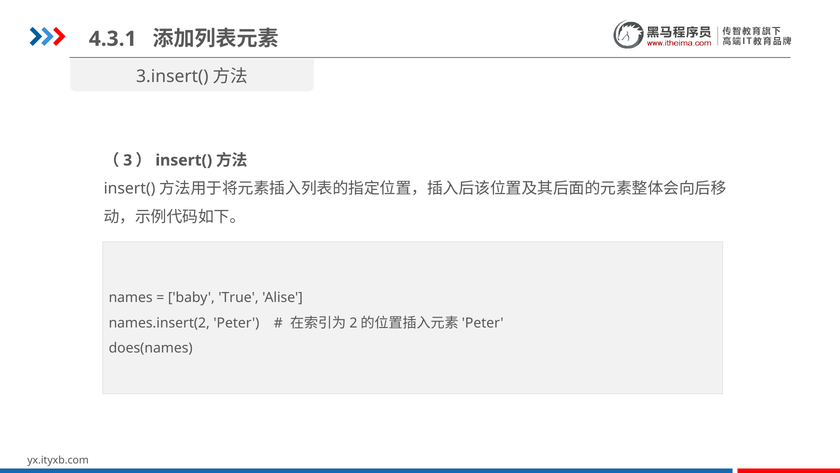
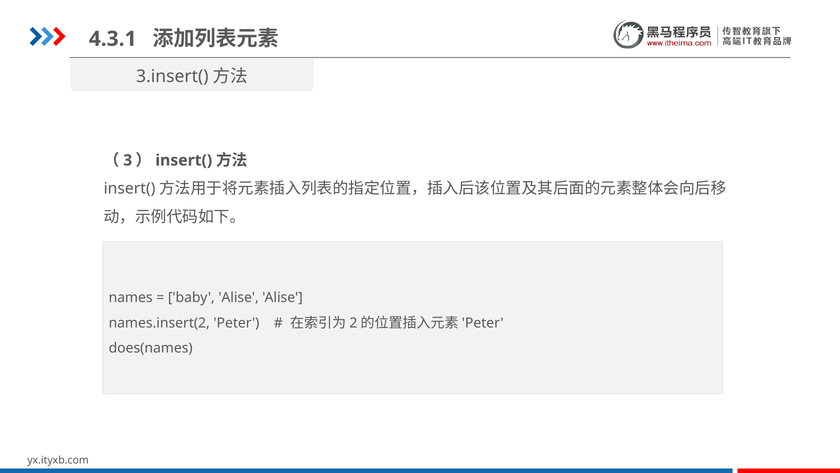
baby True: True -> Alise
